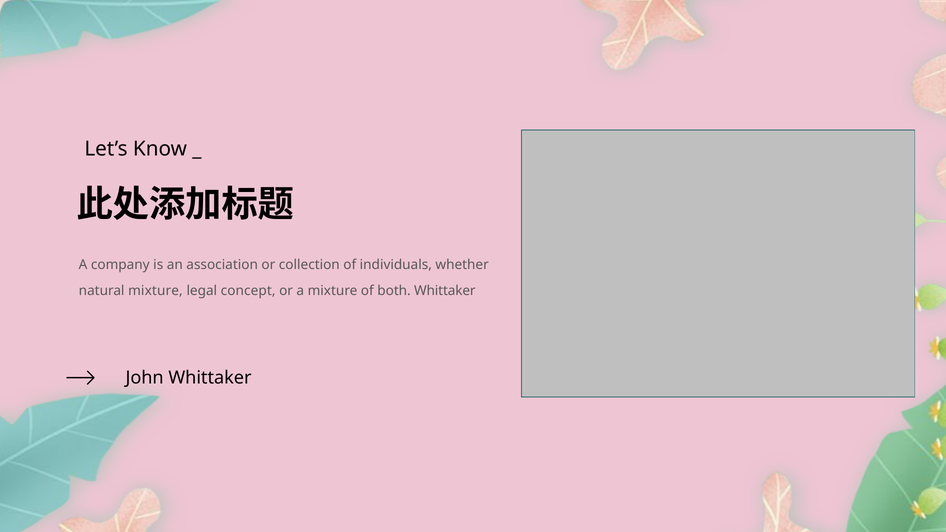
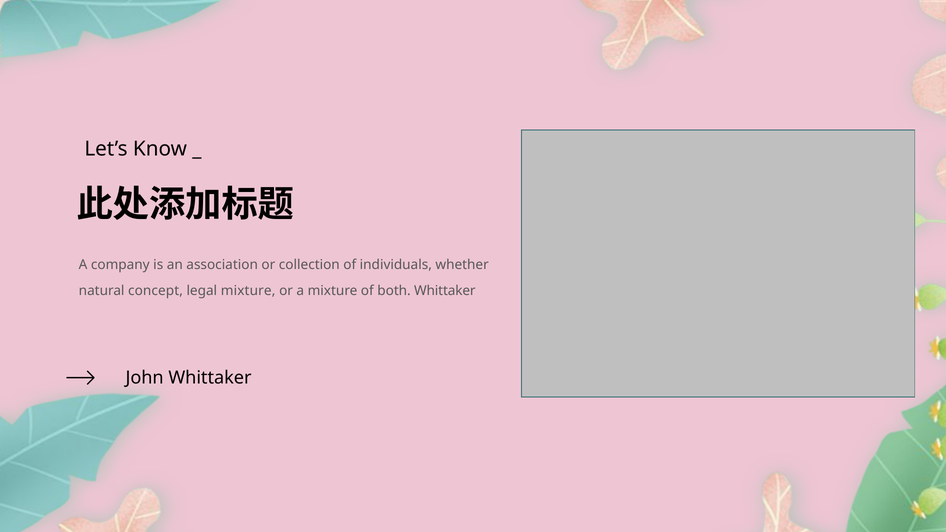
natural mixture: mixture -> concept
legal concept: concept -> mixture
